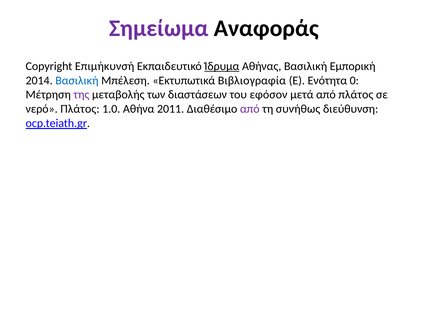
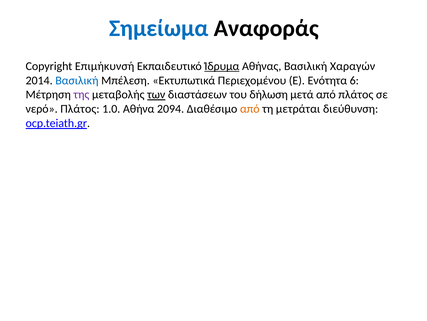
Σημείωμα colour: purple -> blue
Εμπορική: Εμπορική -> Χαραγών
Βιβλιογραφία: Βιβλιογραφία -> Περιεχομένου
0: 0 -> 6
των underline: none -> present
εφόσον: εφόσον -> δήλωση
2011: 2011 -> 2094
από at (250, 109) colour: purple -> orange
συνήθως: συνήθως -> μετράται
